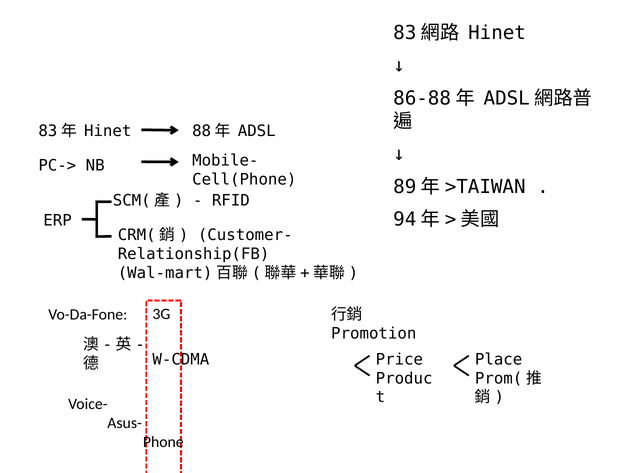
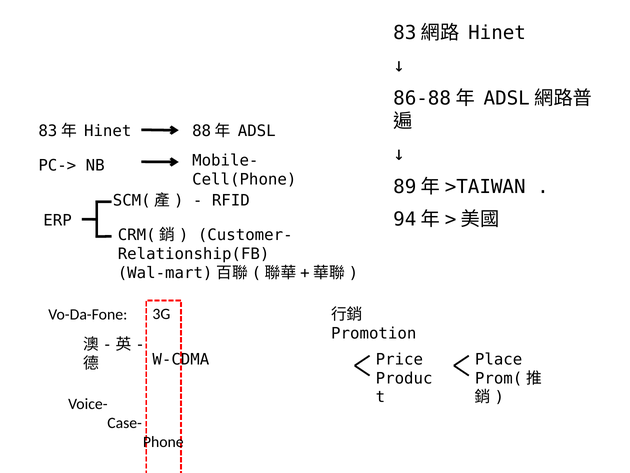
Asus-: Asus- -> Case-
